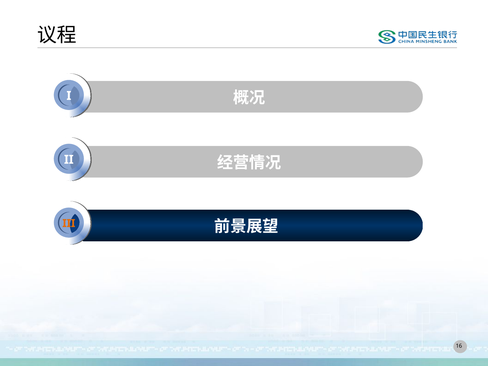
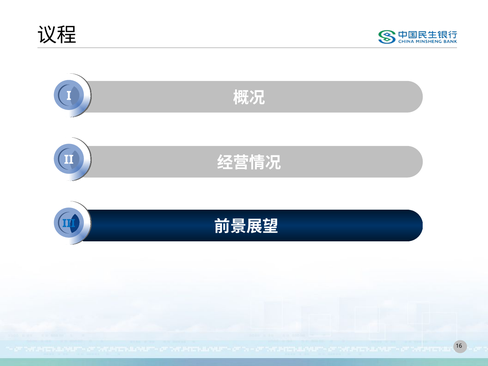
III colour: orange -> blue
